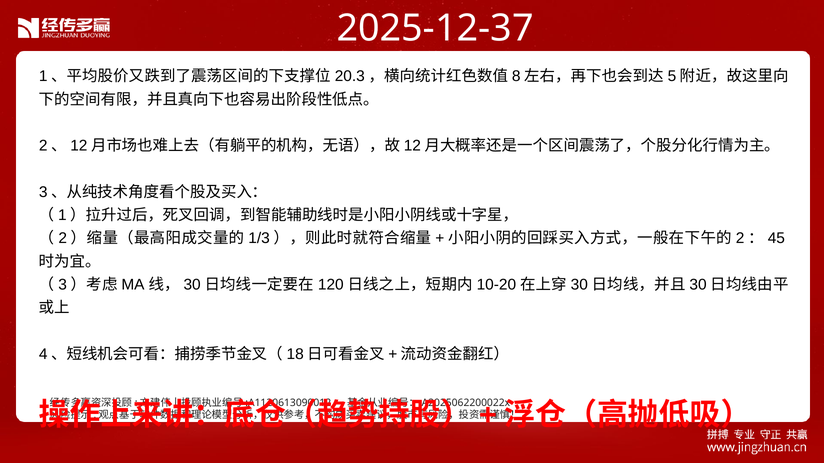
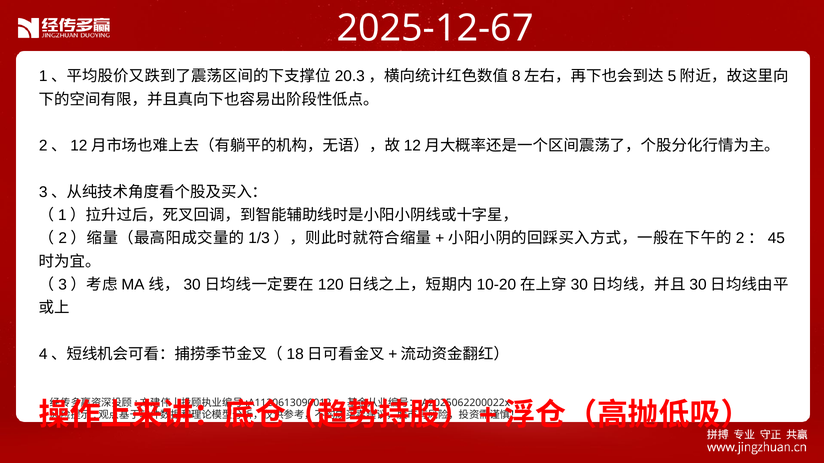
2025-12-37: 2025-12-37 -> 2025-12-67
